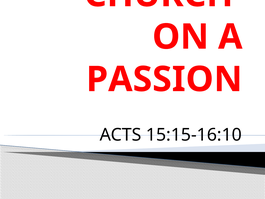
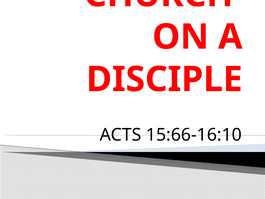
PASSION: PASSION -> DISCIPLE
15:15-16:10: 15:15-16:10 -> 15:66-16:10
